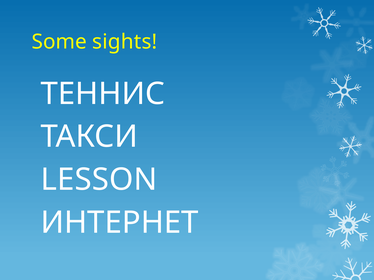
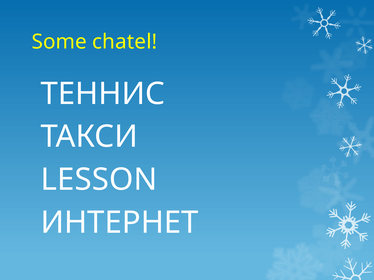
sights: sights -> chatel
